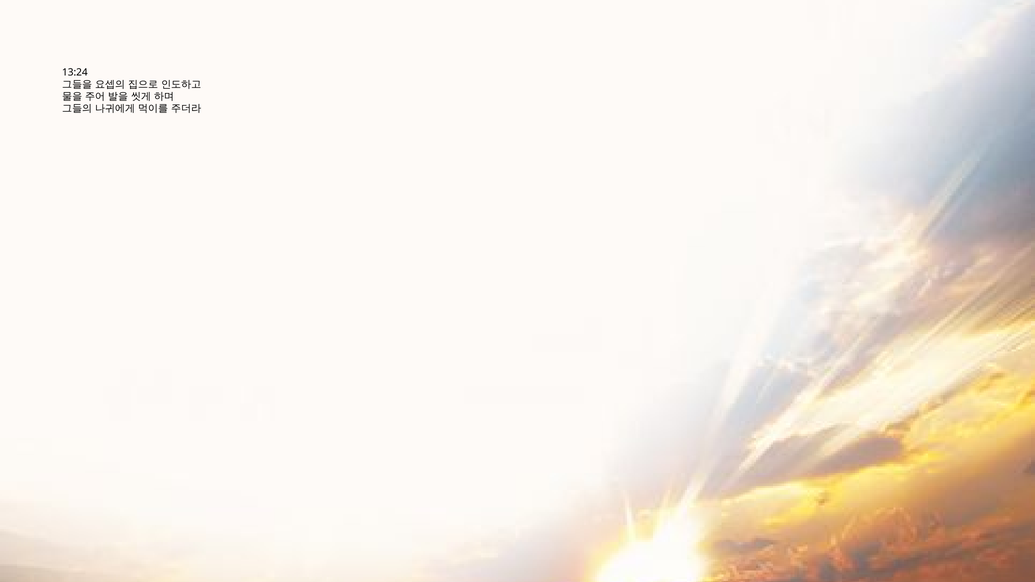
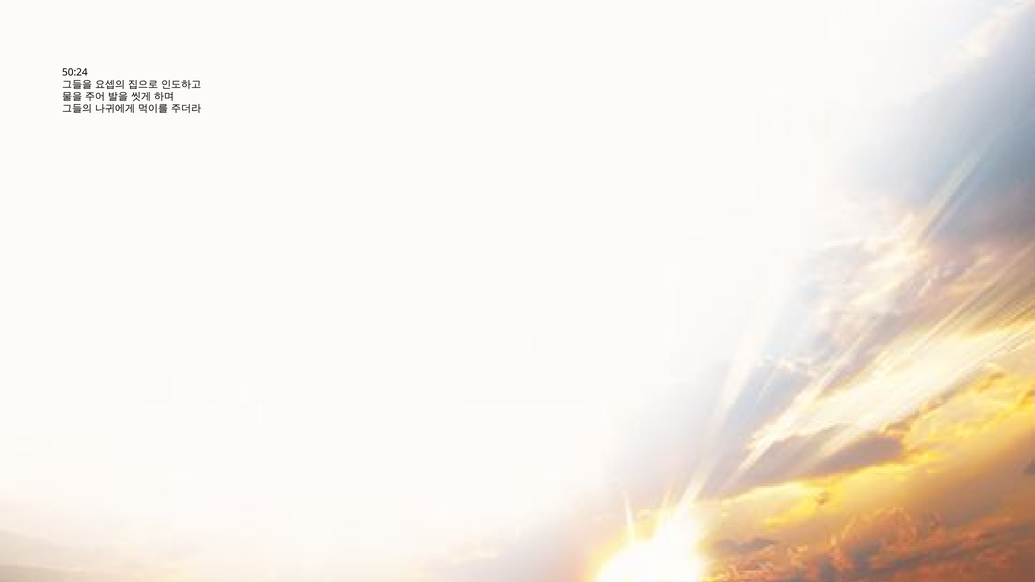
13:24: 13:24 -> 50:24
